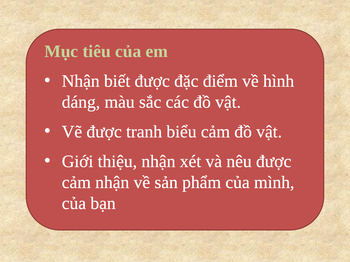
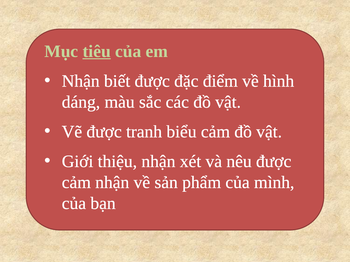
tiêu underline: none -> present
